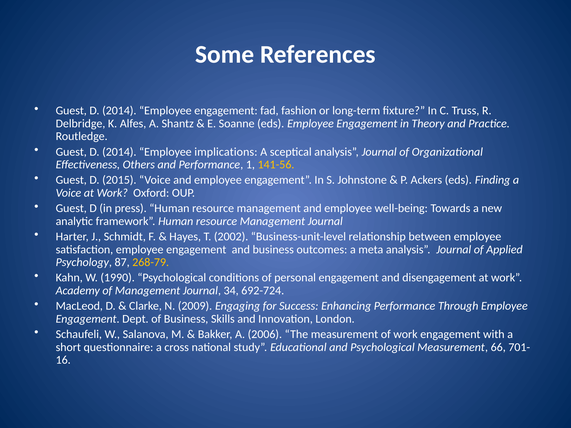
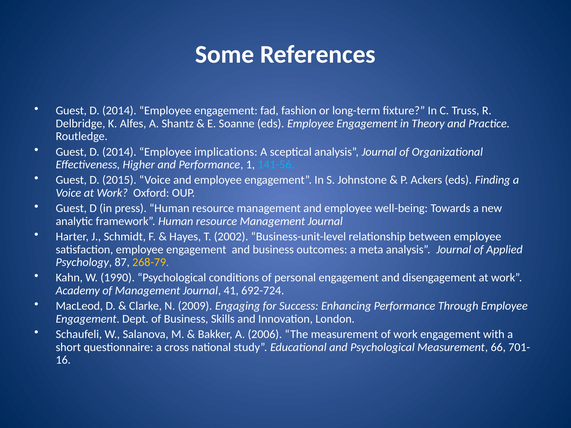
Others: Others -> Higher
141-56 colour: yellow -> light blue
34: 34 -> 41
